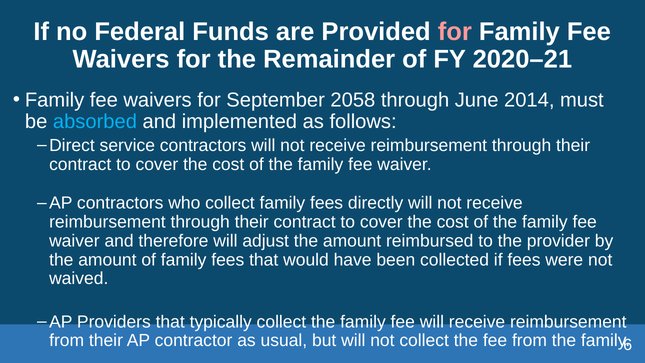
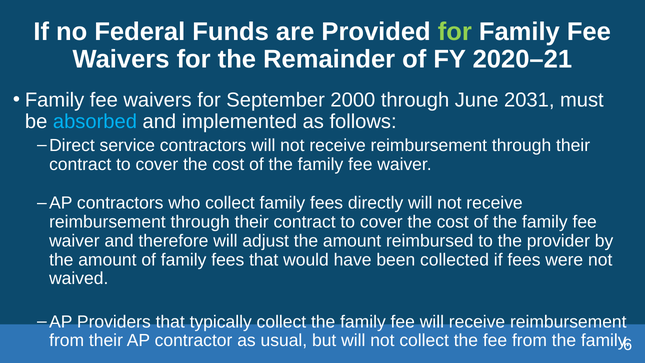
for at (455, 32) colour: pink -> light green
2058: 2058 -> 2000
2014: 2014 -> 2031
